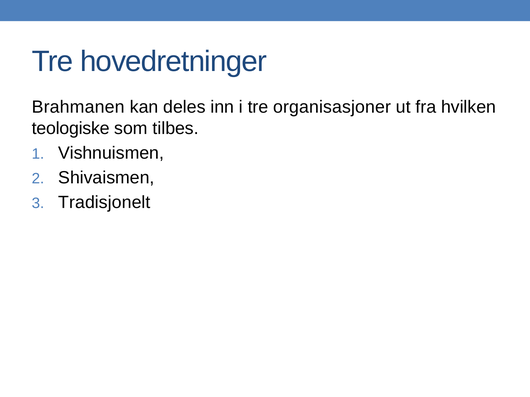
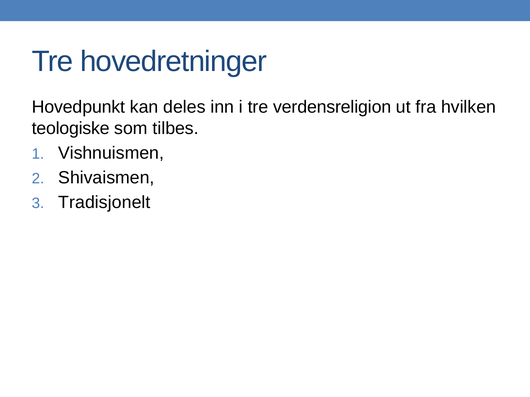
Brahmanen: Brahmanen -> Hovedpunkt
organisasjoner: organisasjoner -> verdensreligion
